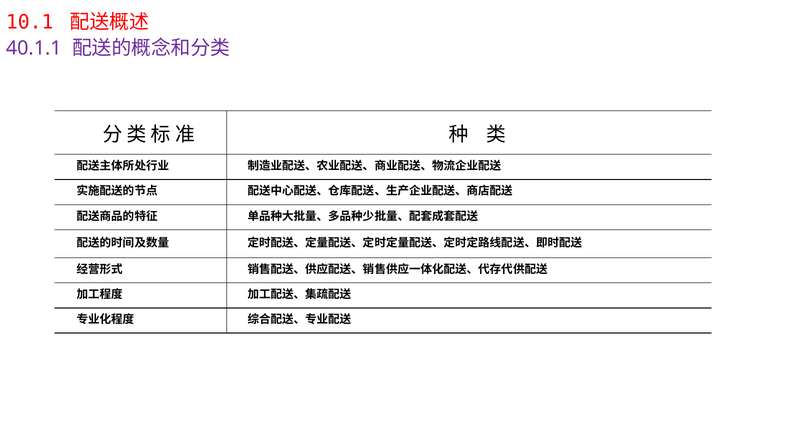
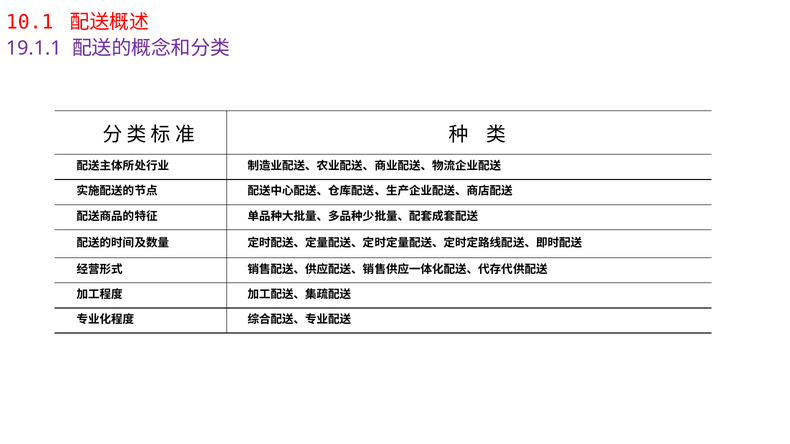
40.1.1: 40.1.1 -> 19.1.1
